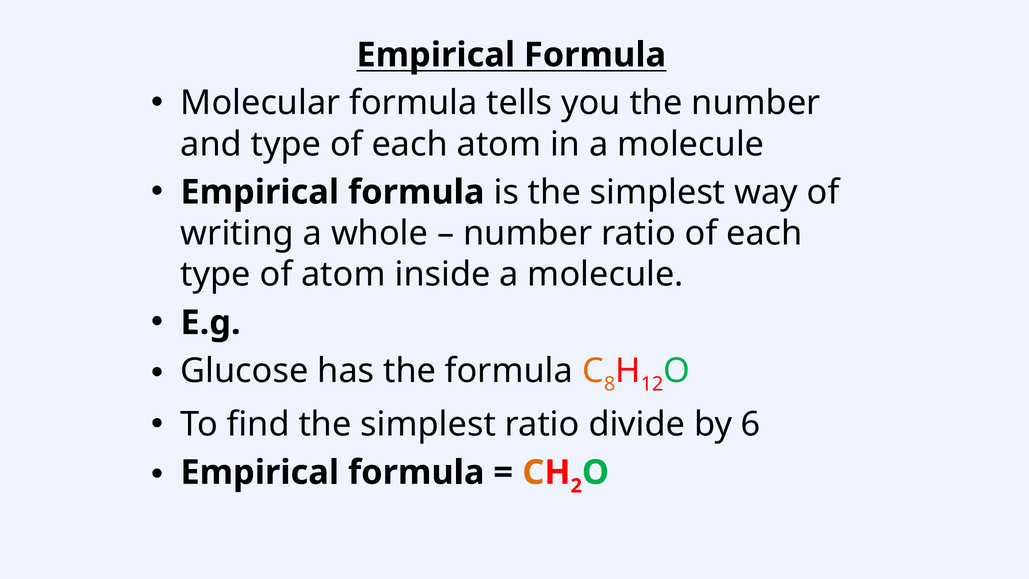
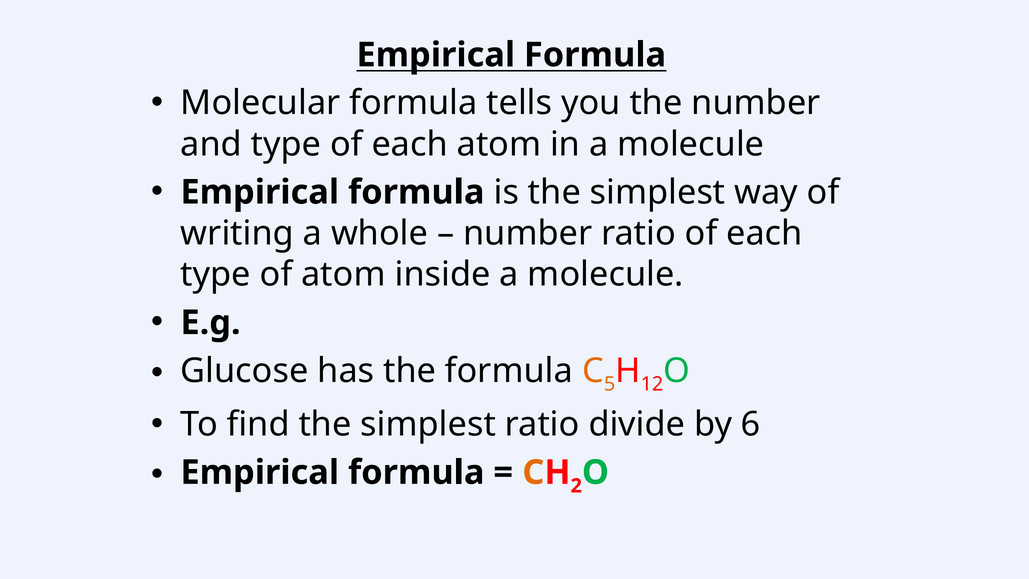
8: 8 -> 5
